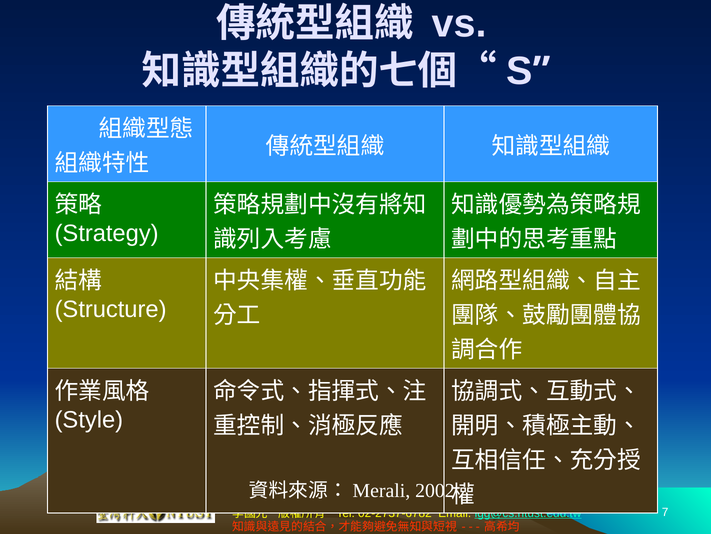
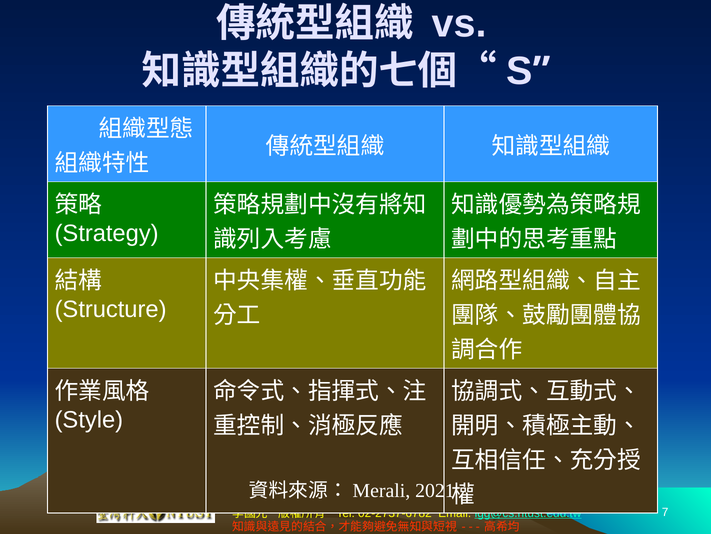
2002: 2002 -> 2021
